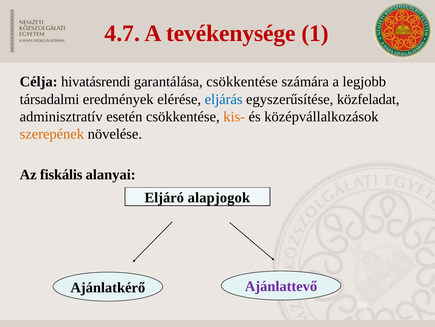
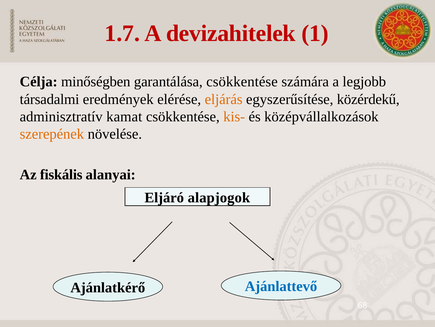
4.7: 4.7 -> 1.7
tevékenysége: tevékenysége -> devizahitelek
hivatásrendi: hivatásrendi -> minőségben
eljárás colour: blue -> orange
közfeladat: közfeladat -> közérdekű
esetén: esetén -> kamat
Ajánlattevő colour: purple -> blue
